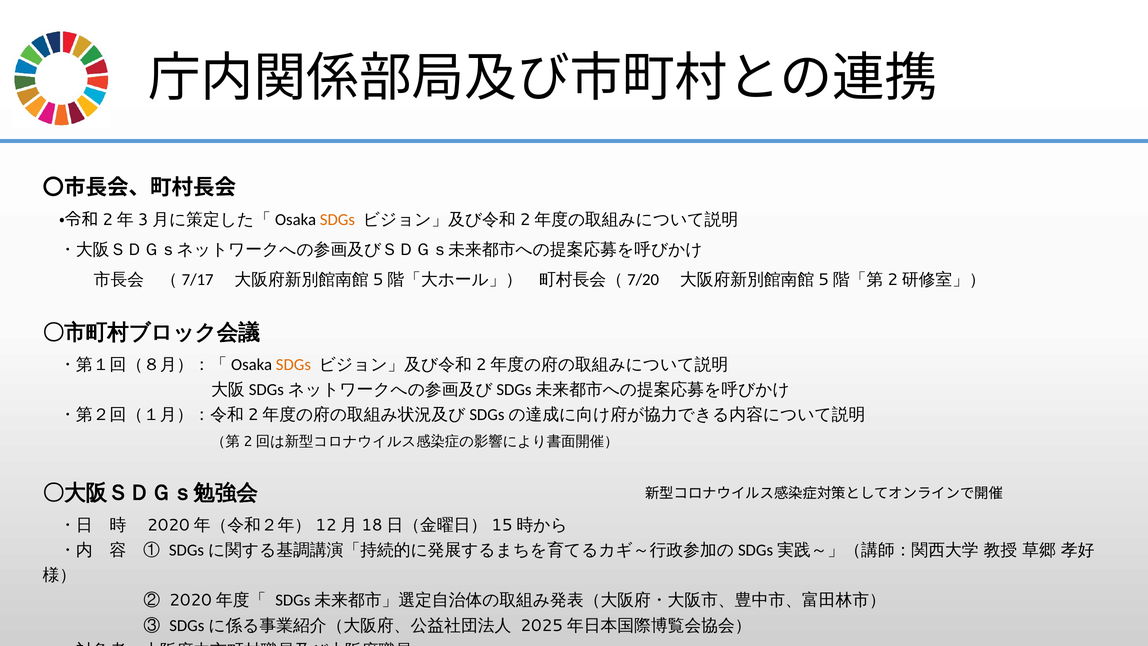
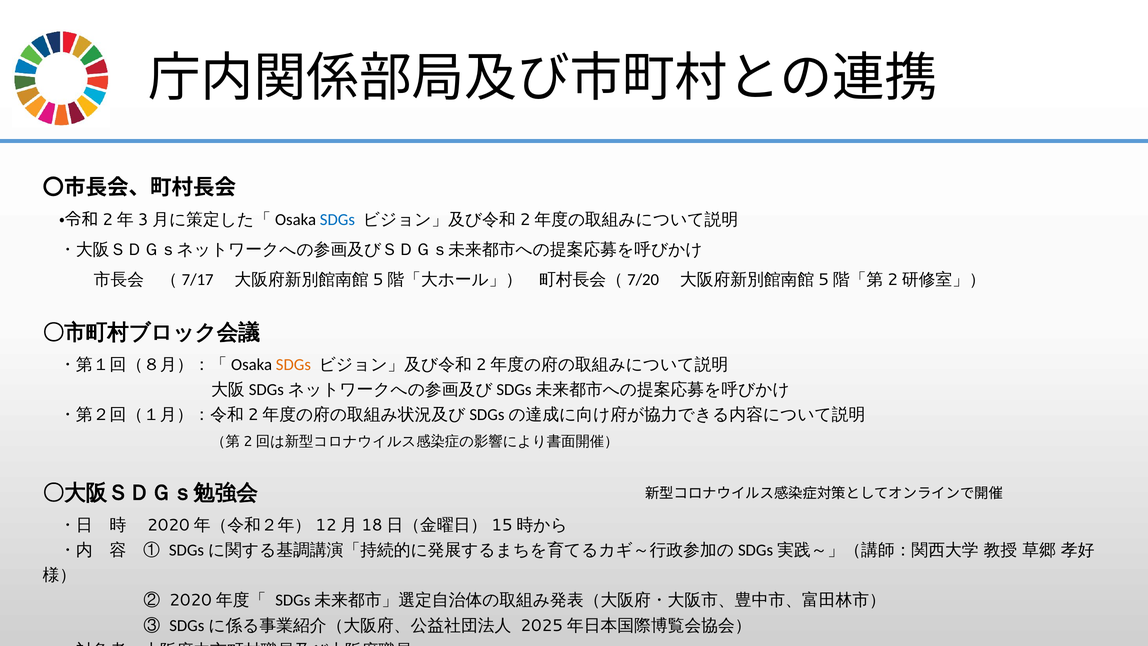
SDGs at (337, 220) colour: orange -> blue
